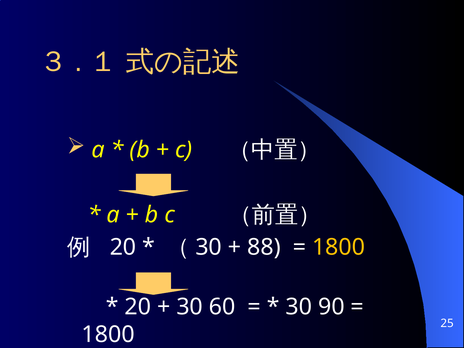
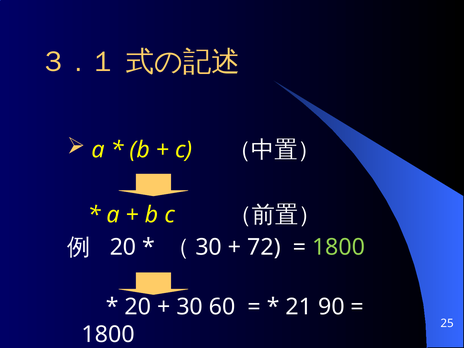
88: 88 -> 72
1800 at (339, 247) colour: yellow -> light green
30 at (299, 307): 30 -> 21
